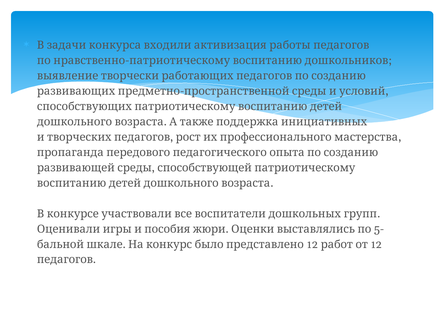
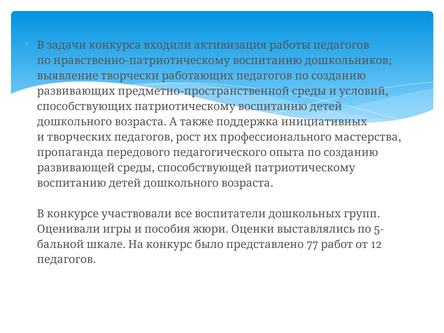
12 at (312, 244): 12 -> 77
